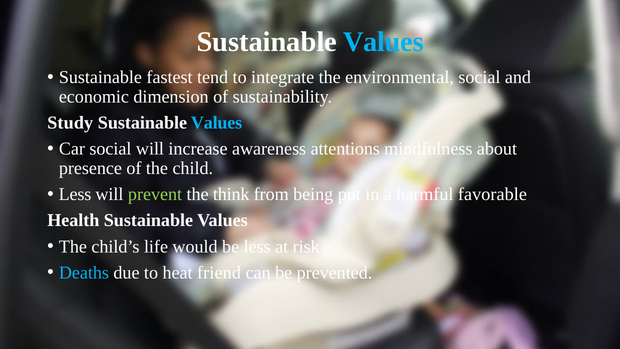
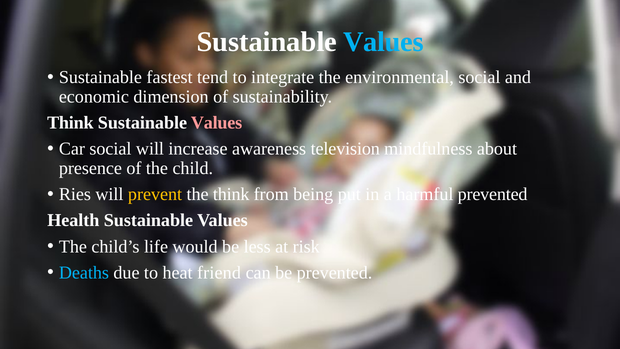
Study at (70, 123): Study -> Think
Values at (217, 123) colour: light blue -> pink
attentions: attentions -> television
Less at (75, 194): Less -> Ries
prevent colour: light green -> yellow
harmful favorable: favorable -> prevented
